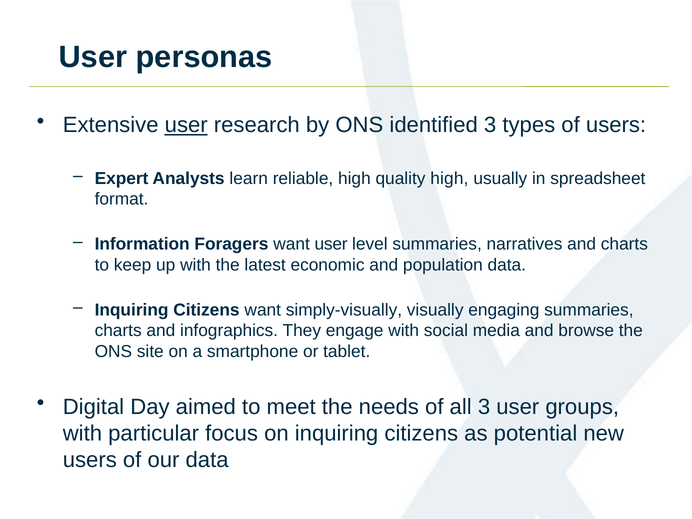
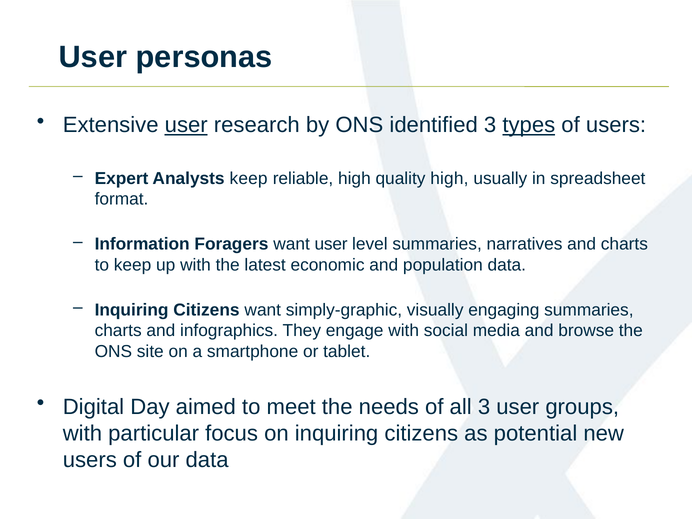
types underline: none -> present
Analysts learn: learn -> keep
simply-visually: simply-visually -> simply-graphic
